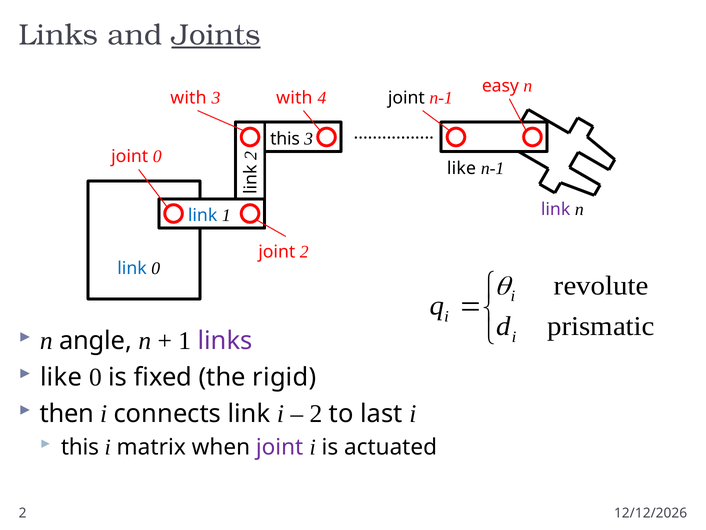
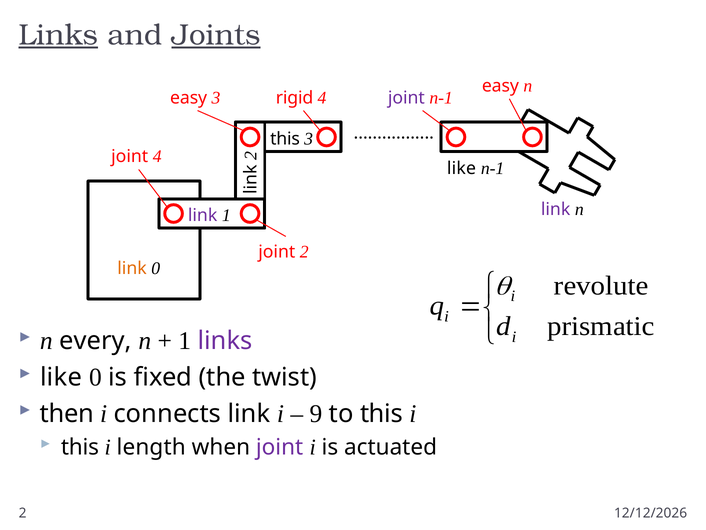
Links at (58, 35) underline: none -> present
with at (188, 98): with -> easy
3 with: with -> rigid
joint at (406, 98) colour: black -> purple
joint 0: 0 -> 4
link at (203, 215) colour: blue -> purple
link at (132, 268) colour: blue -> orange
angle: angle -> every
rigid: rigid -> twist
2 at (316, 413): 2 -> 9
to last: last -> this
matrix: matrix -> length
